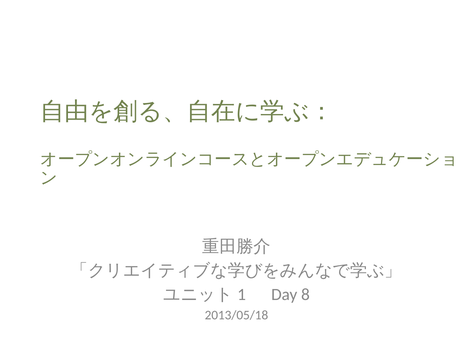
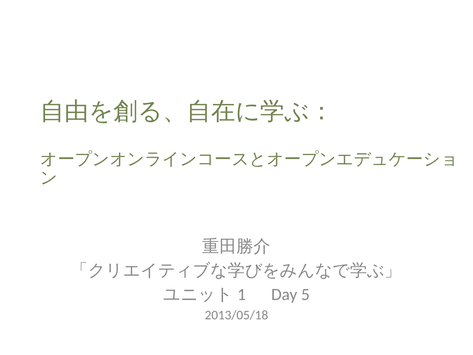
8: 8 -> 5
